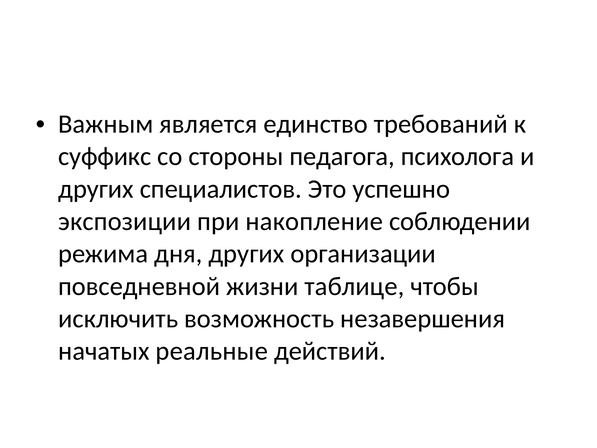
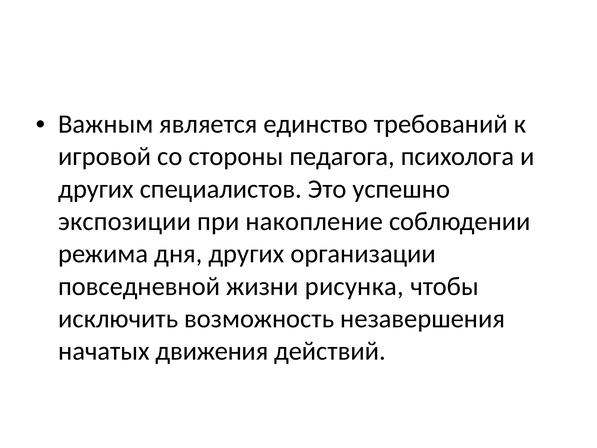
суффикс: суффикс -> игровой
таблице: таблице -> рисунка
реальные: реальные -> движения
